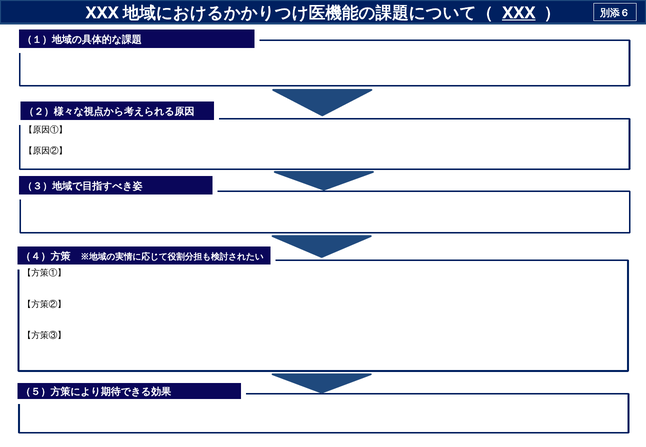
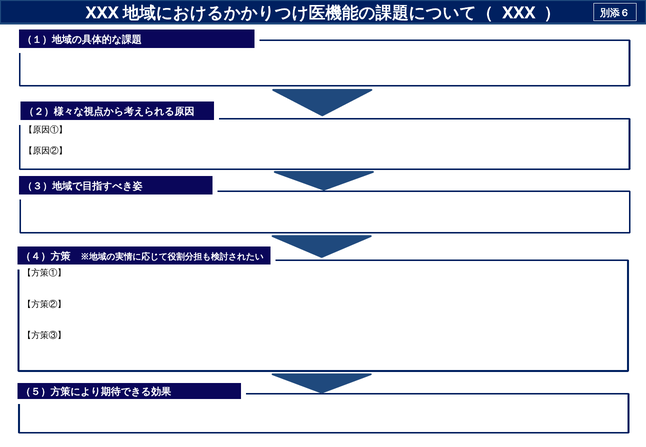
XXX at (519, 13) underline: present -> none
